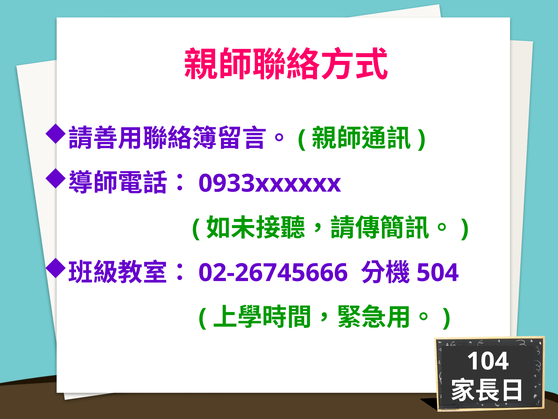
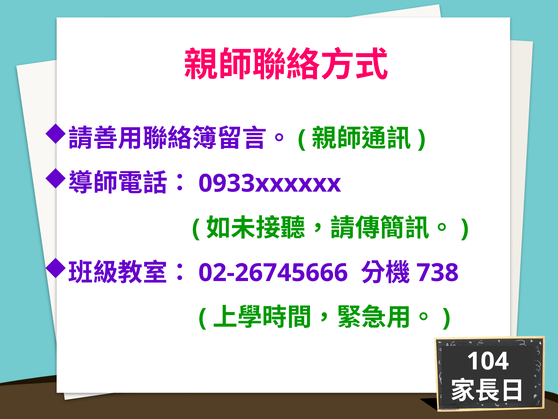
504: 504 -> 738
